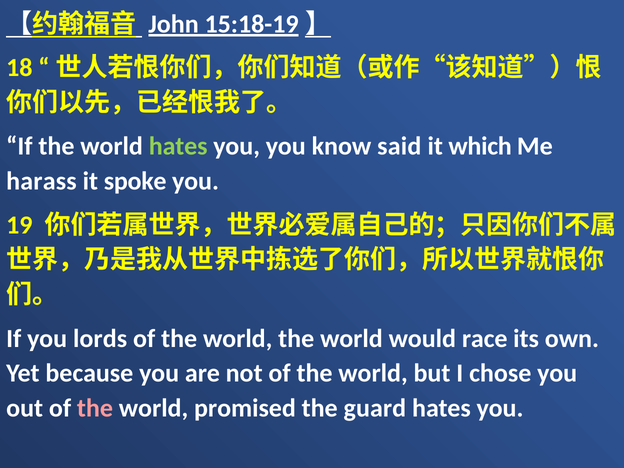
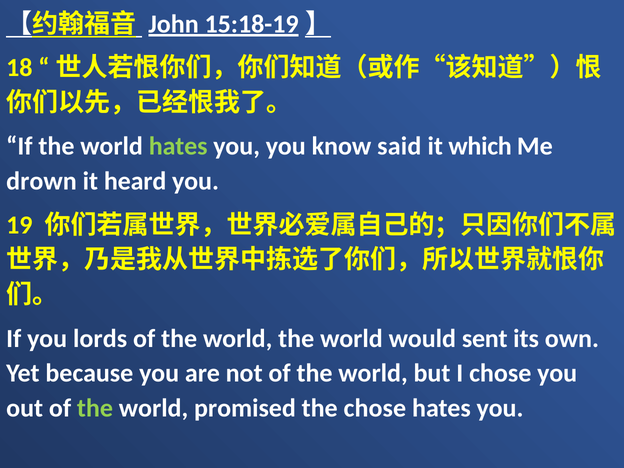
harass: harass -> drown
spoke: spoke -> heard
race: race -> sent
the at (95, 408) colour: pink -> light green
the guard: guard -> chose
